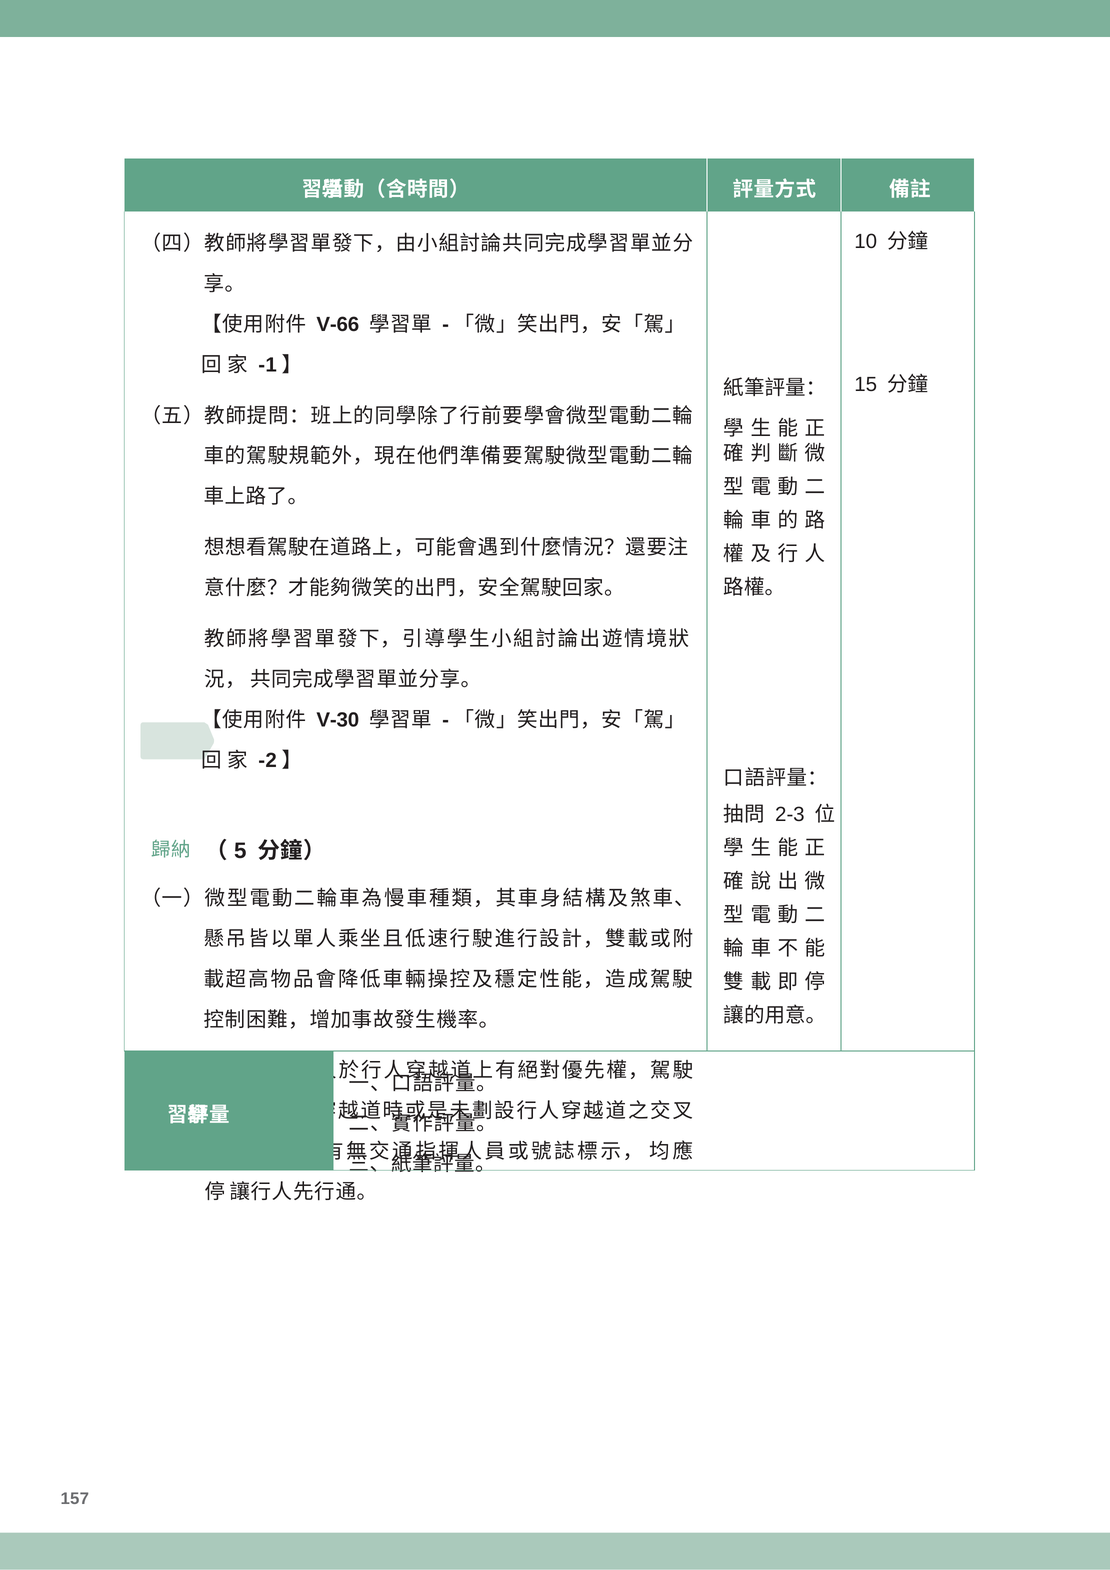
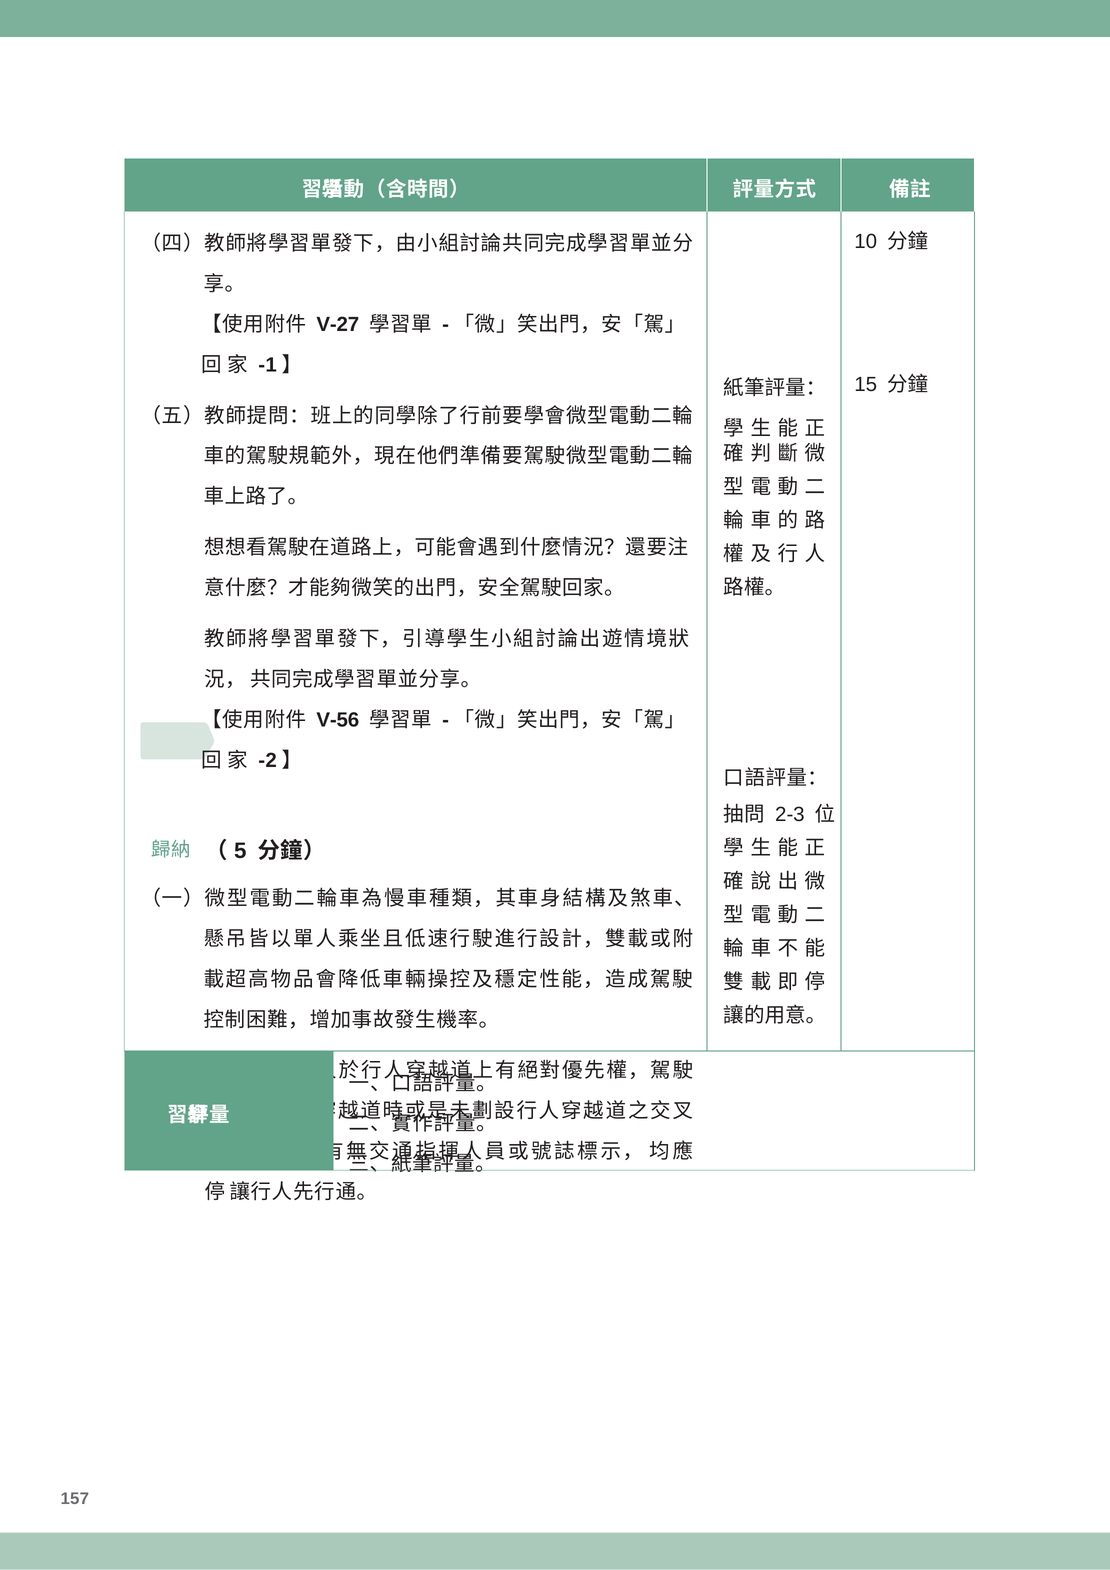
V-66: V-66 -> V-27
V-30: V-30 -> V-56
